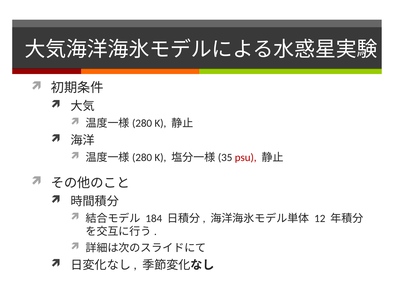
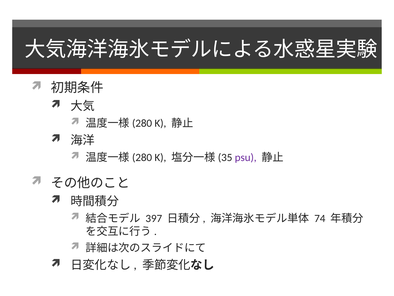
psu colour: red -> purple
184: 184 -> 397
12: 12 -> 74
